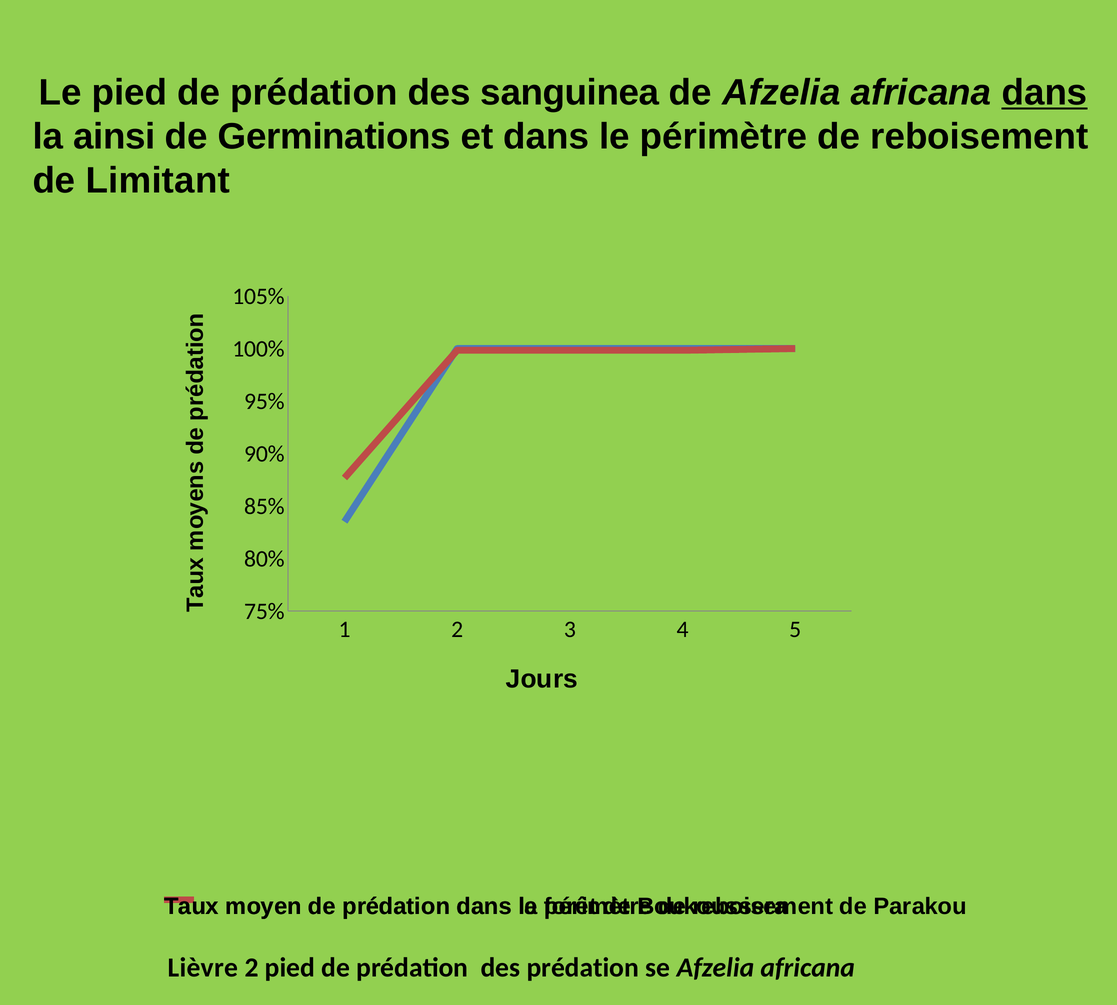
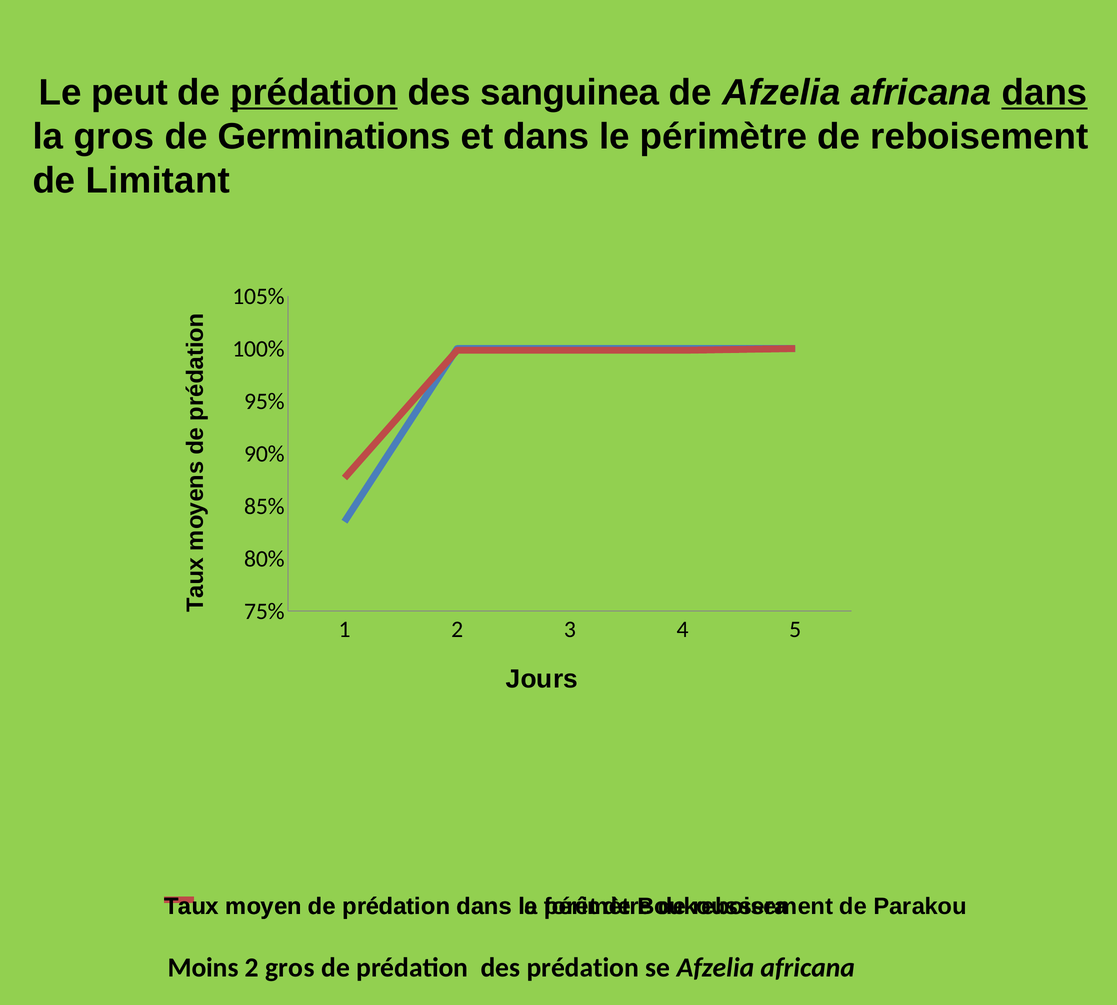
Le pied: pied -> peut
prédation at (314, 93) underline: none -> present
la ainsi: ainsi -> gros
Lièvre: Lièvre -> Moins
2 pied: pied -> gros
